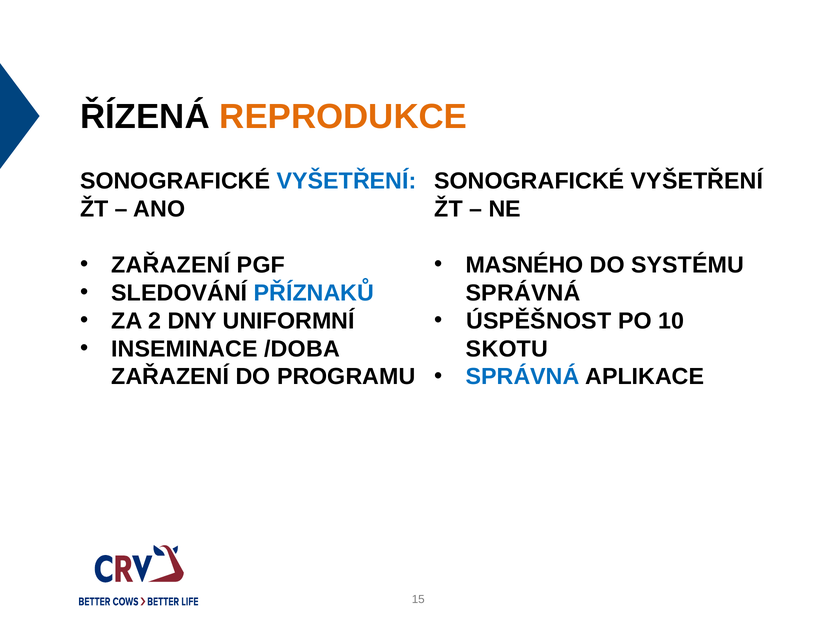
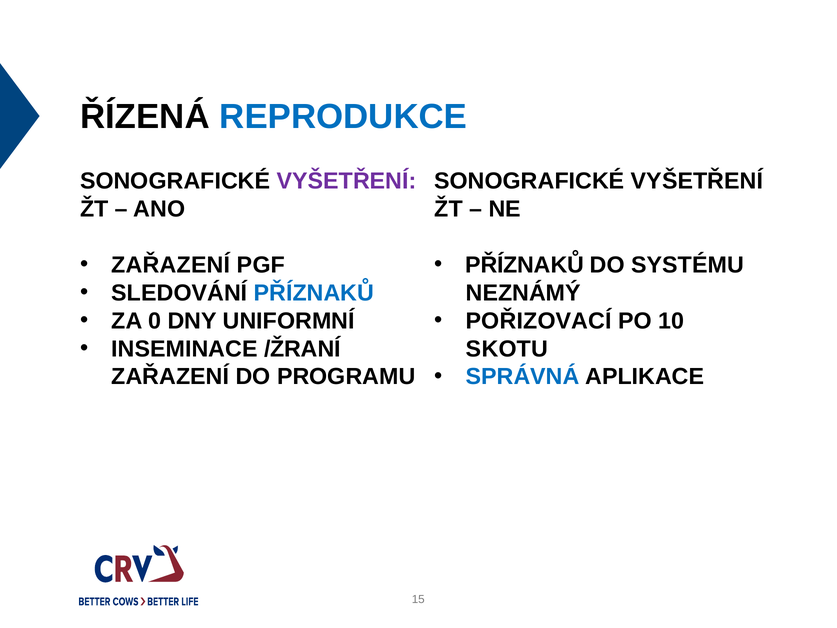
REPRODUKCE colour: orange -> blue
VYŠETŘENÍ at (347, 181) colour: blue -> purple
MASNÉHO at (525, 265): MASNÉHO -> PŘÍZNAKŮ
SPRÁVNÁ at (523, 293): SPRÁVNÁ -> NEZNÁMÝ
2: 2 -> 0
ÚSPĚŠNOST: ÚSPĚŠNOST -> POŘIZOVACÍ
/DOBA: /DOBA -> /ŽRANÍ
